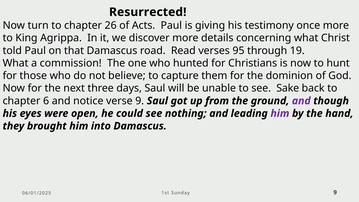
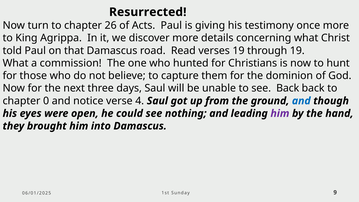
verses 95: 95 -> 19
see Sake: Sake -> Back
6: 6 -> 0
verse 9: 9 -> 4
and at (301, 101) colour: purple -> blue
